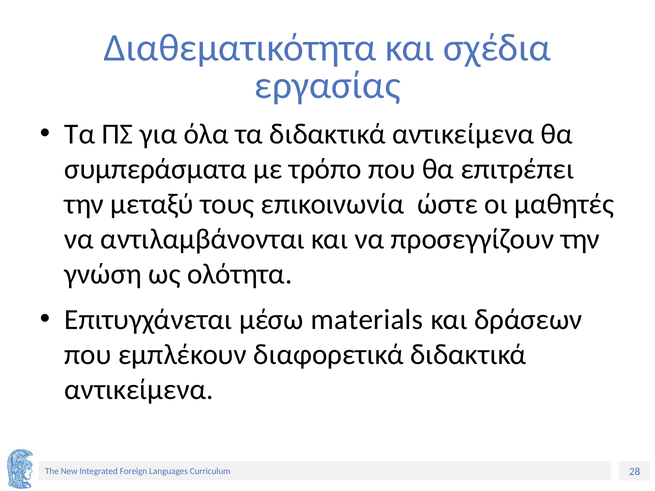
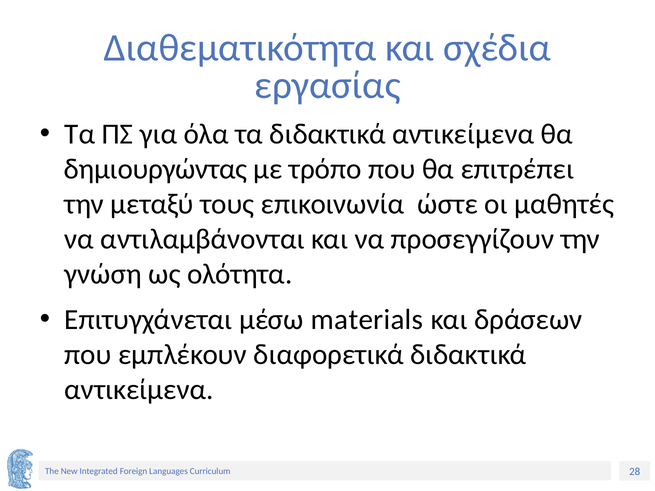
συμπεράσματα: συμπεράσματα -> δημιουργώντας
